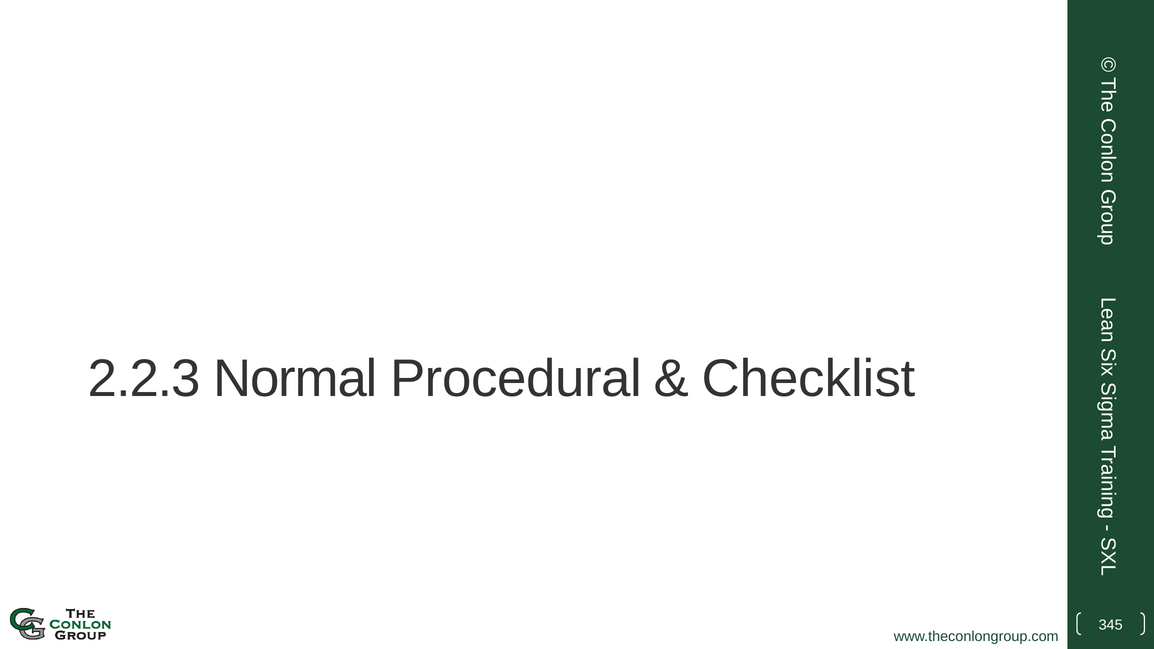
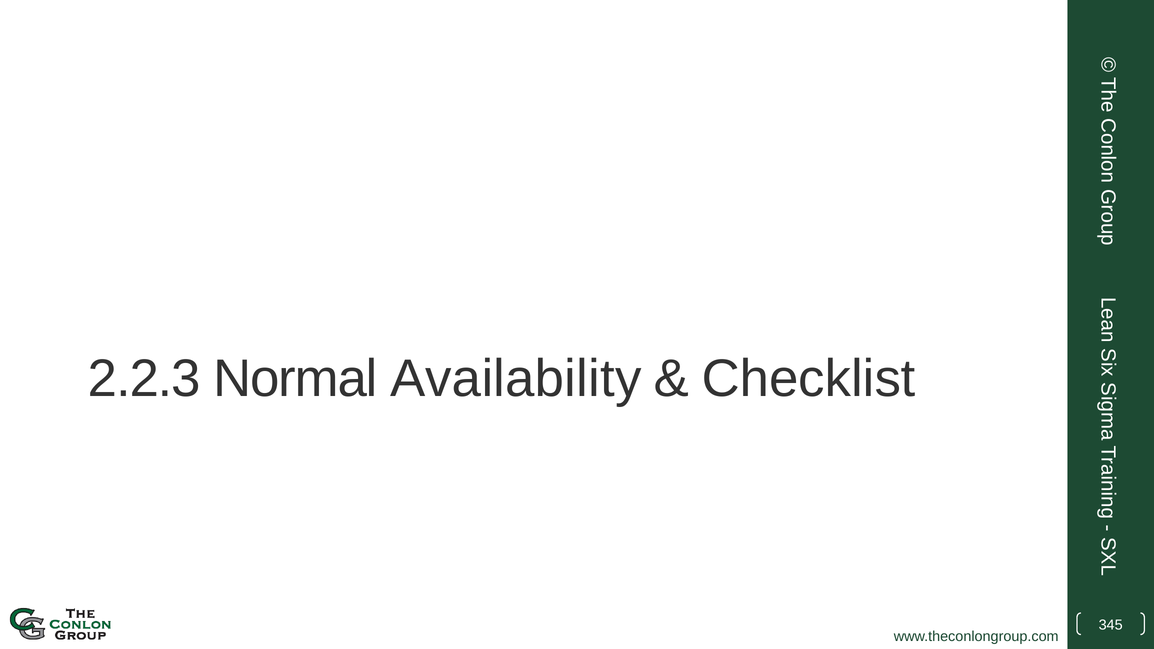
Procedural: Procedural -> Availability
